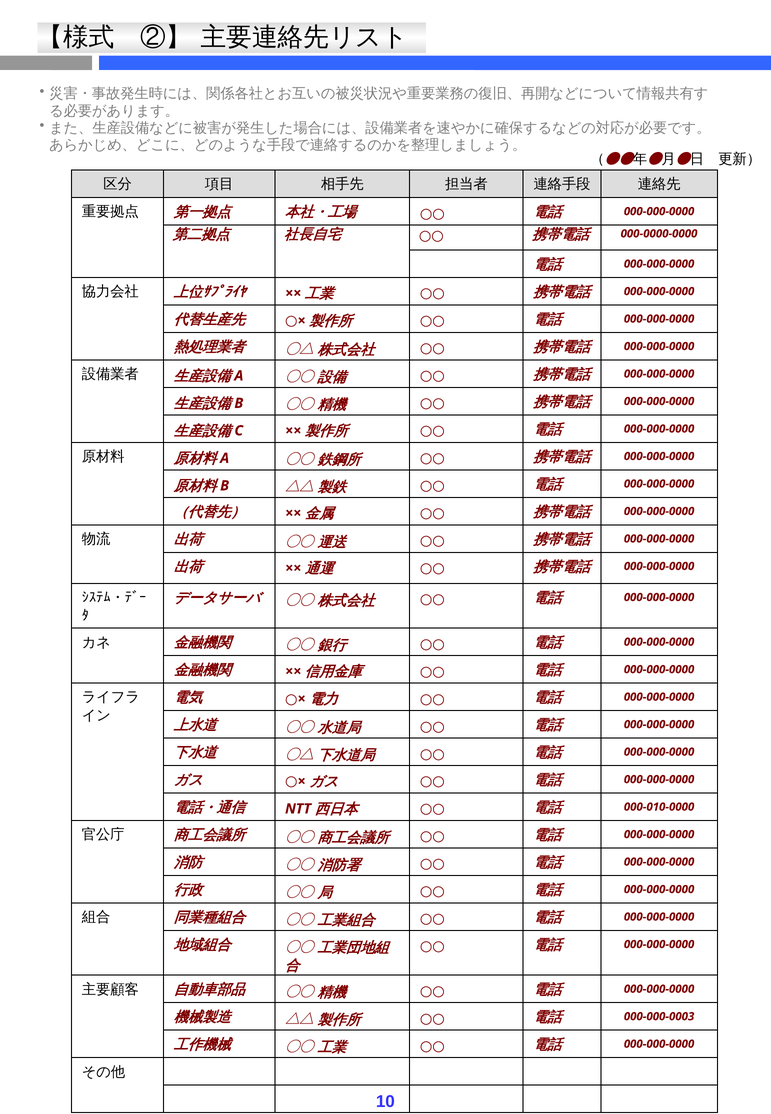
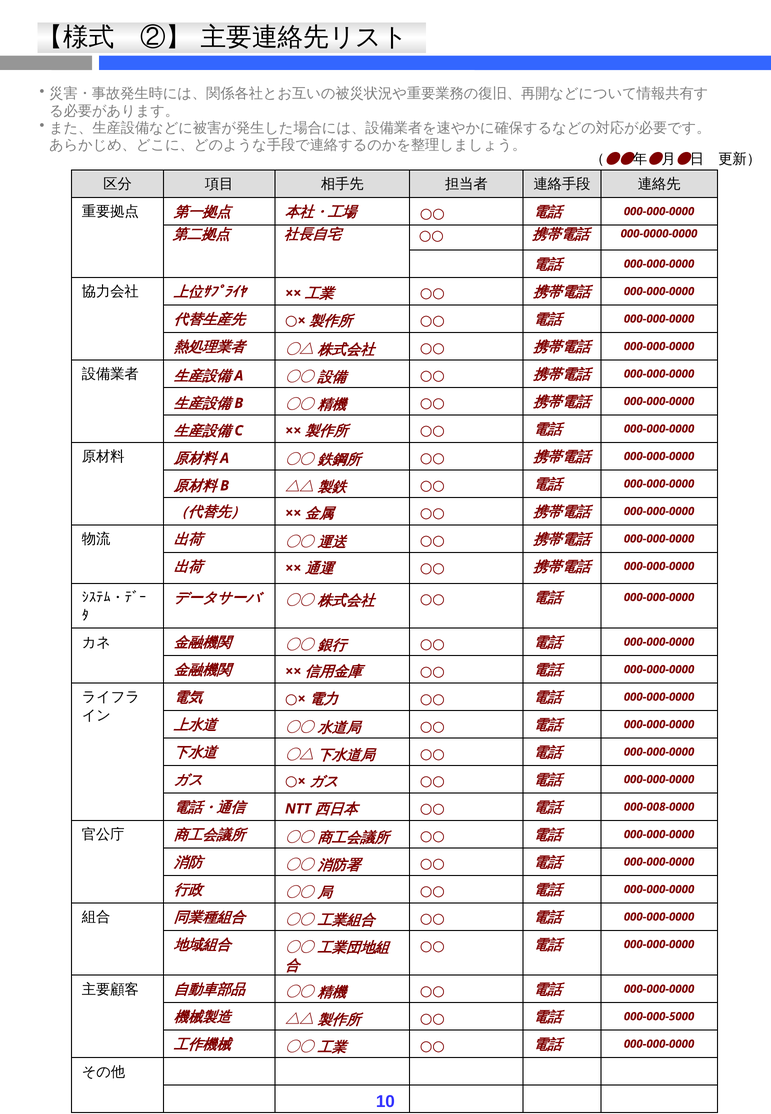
000-010-0000: 000-010-0000 -> 000-008-0000
000-000-0003: 000-000-0003 -> 000-000-5000
